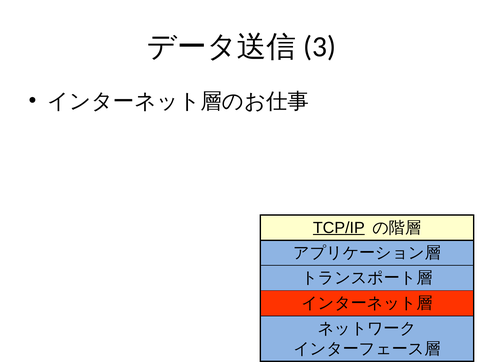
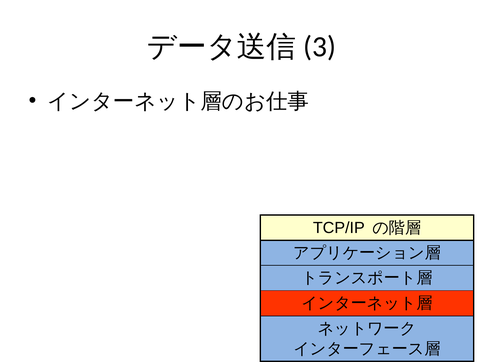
TCP/IP underline: present -> none
